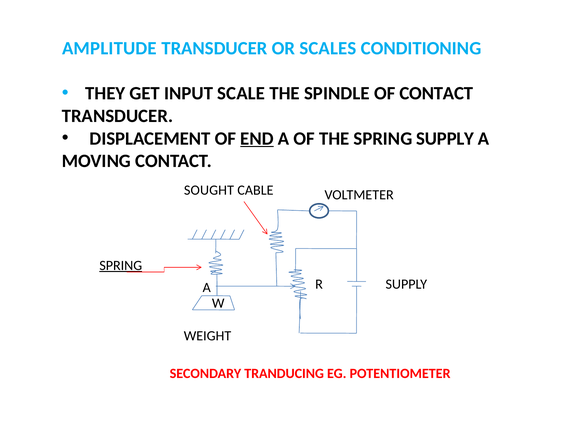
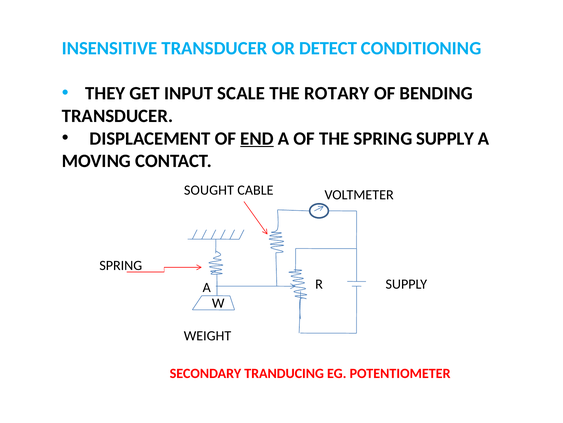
AMPLITUDE: AMPLITUDE -> INSENSITIVE
SCALES: SCALES -> DETECT
SPINDLE: SPINDLE -> ROTARY
OF CONTACT: CONTACT -> BENDING
SPRING at (121, 265) underline: present -> none
